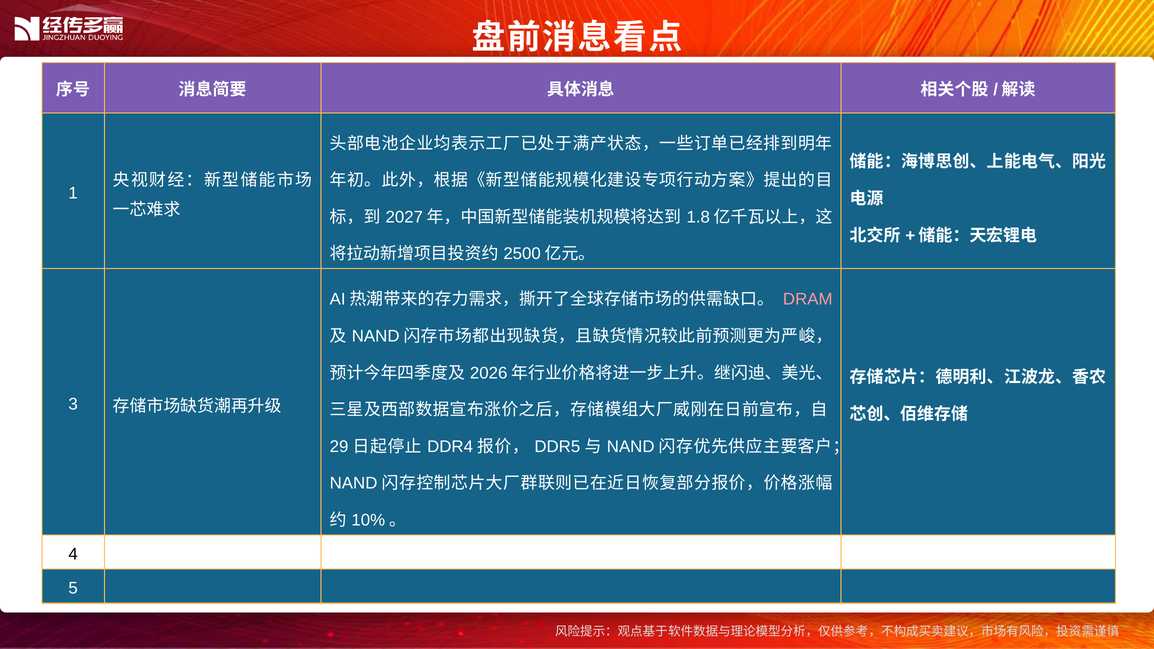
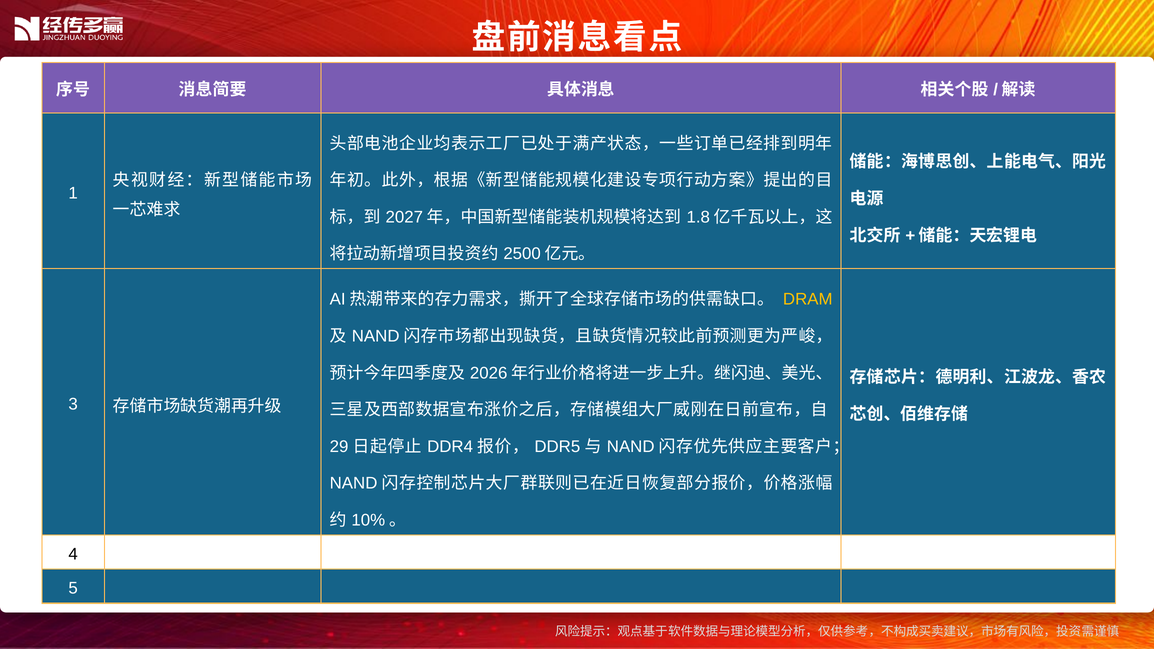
DRAM colour: pink -> yellow
